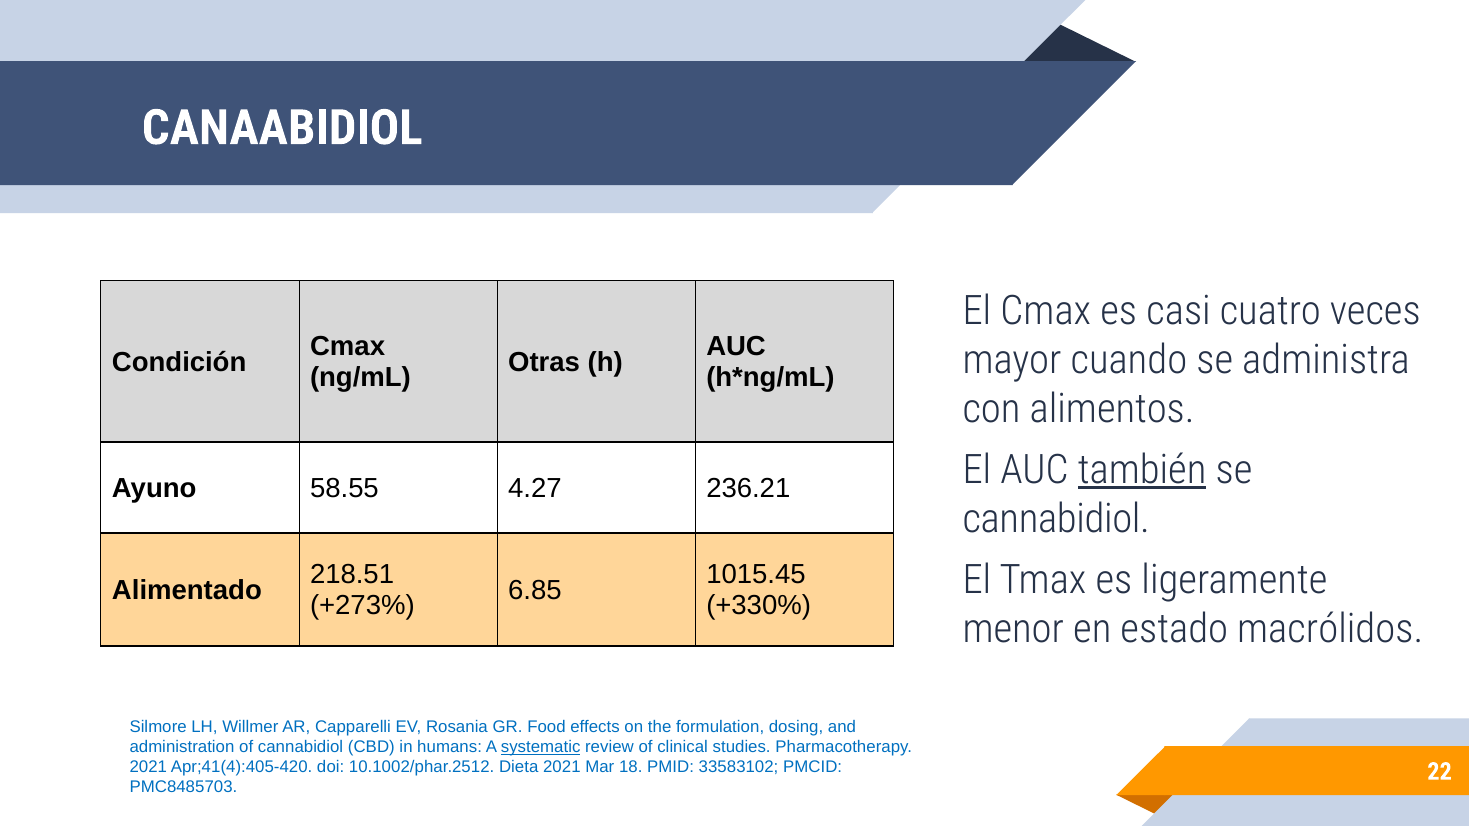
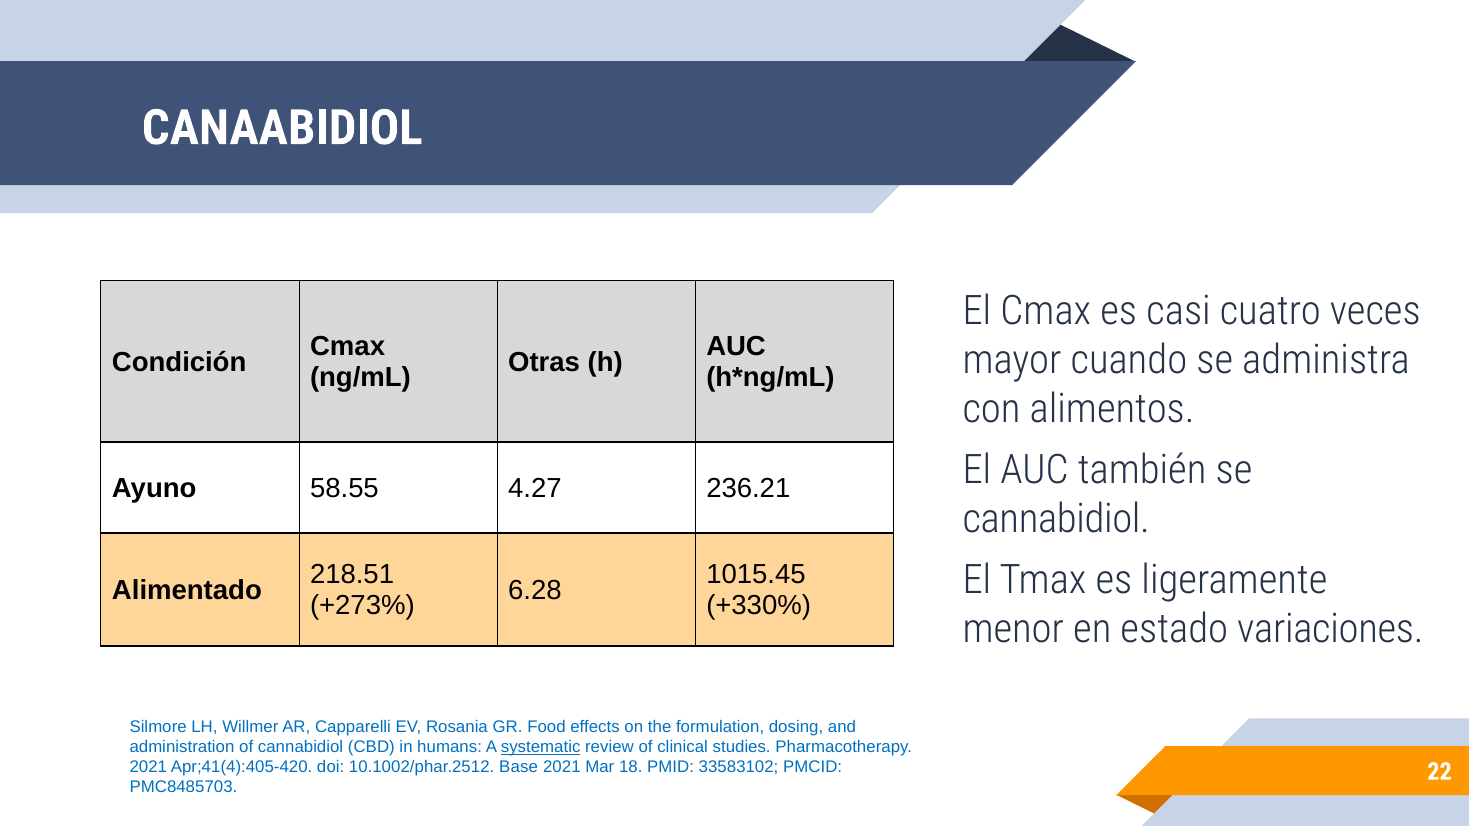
también underline: present -> none
6.85: 6.85 -> 6.28
macrólidos: macrólidos -> variaciones
Dieta: Dieta -> Base
